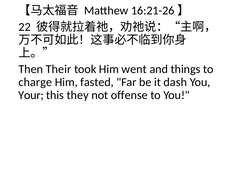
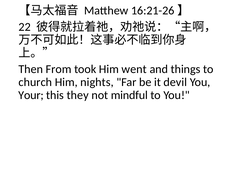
Their: Their -> From
charge: charge -> church
fasted: fasted -> nights
dash: dash -> devil
offense: offense -> mindful
